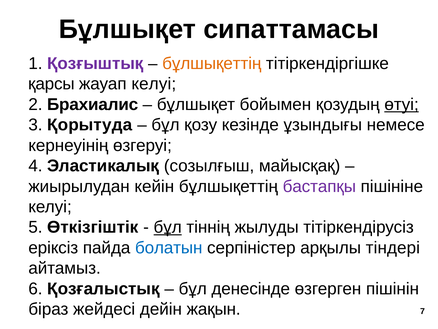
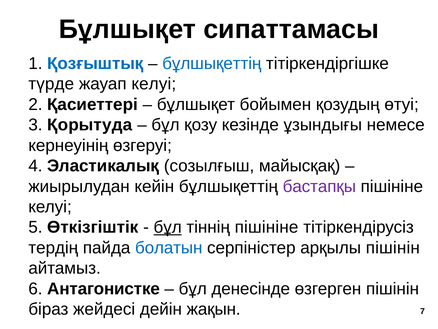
Қозғыштық colour: purple -> blue
бұлшықеттің at (212, 63) colour: orange -> blue
қарсы: қарсы -> түрде
Брахиалис: Брахиалис -> Қасиеттері
өтуі underline: present -> none
тіннің жылуды: жылуды -> пішініне
еріксіз: еріксіз -> тердің
арқылы тіндері: тіндері -> пішінін
Қозғалыстық: Қозғалыстық -> Антагонистке
